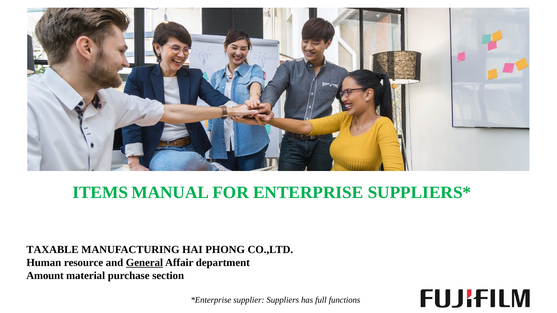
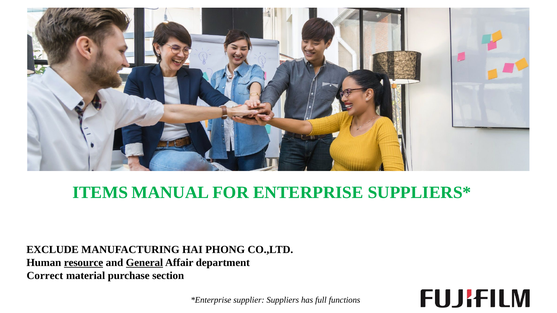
TAXABLE: TAXABLE -> EXCLUDE
resource underline: none -> present
Amount: Amount -> Correct
